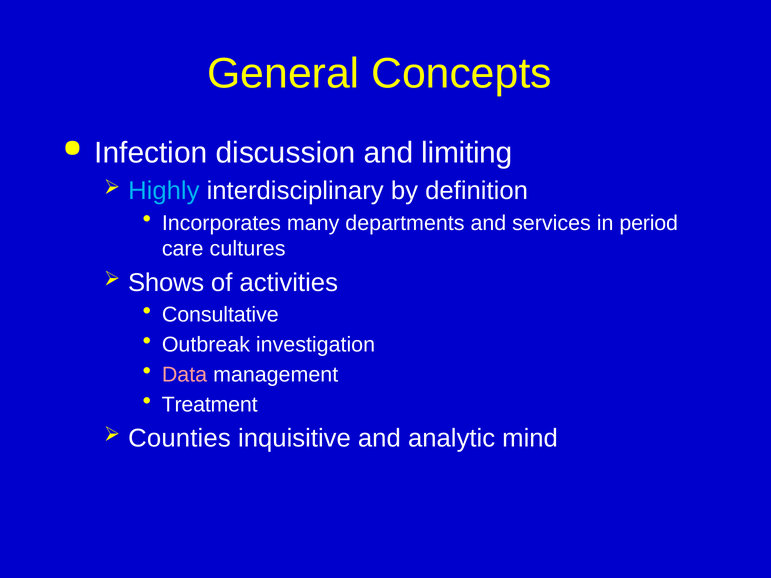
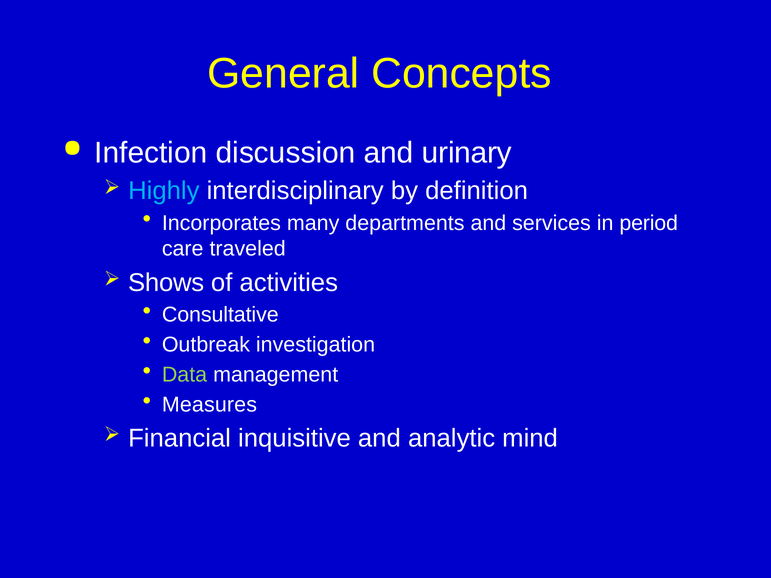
limiting: limiting -> urinary
cultures: cultures -> traveled
Data colour: pink -> light green
Treatment: Treatment -> Measures
Counties: Counties -> Financial
